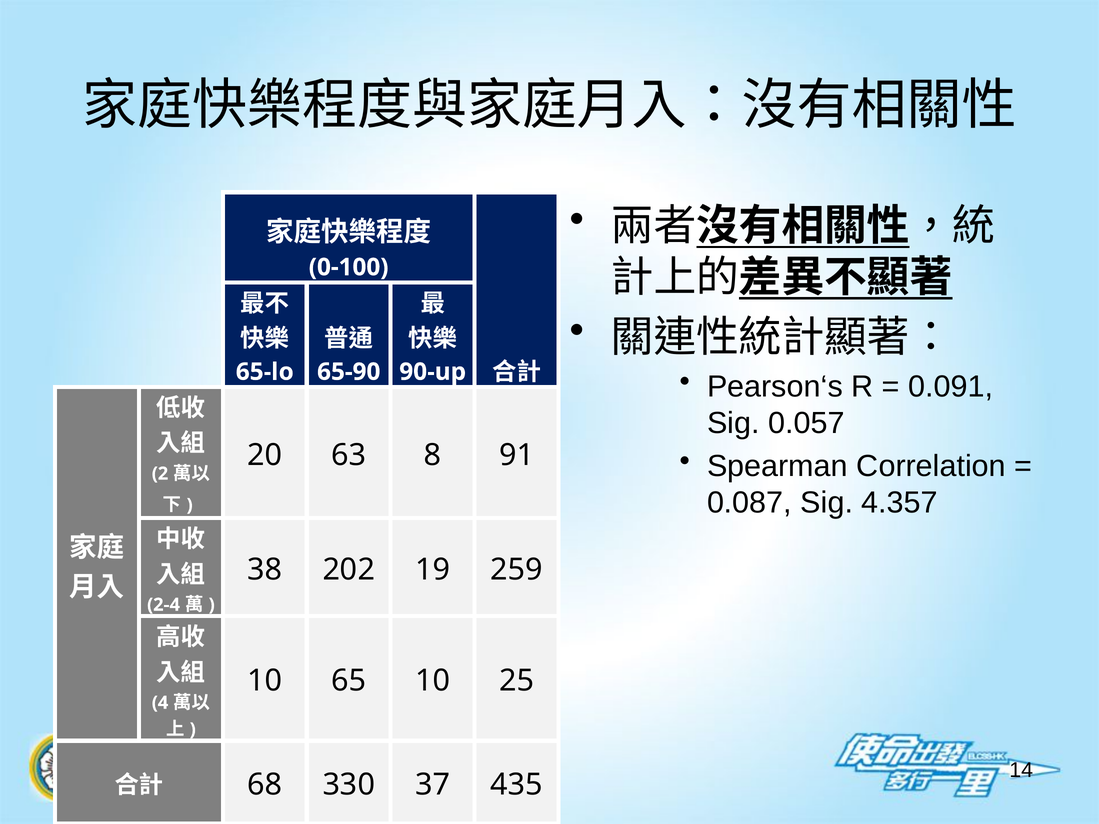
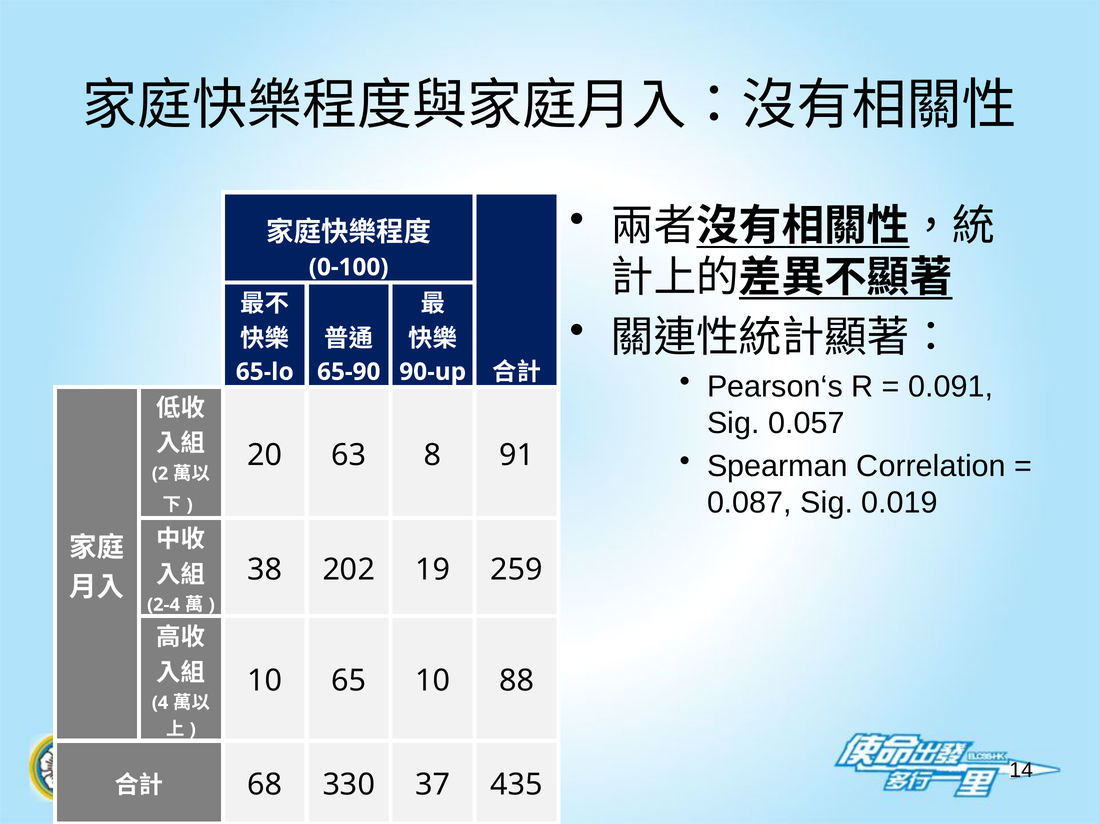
4.357: 4.357 -> 0.019
25: 25 -> 88
